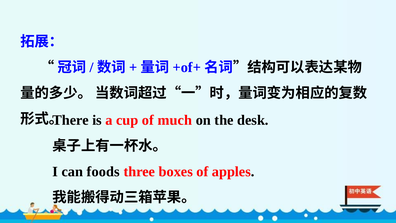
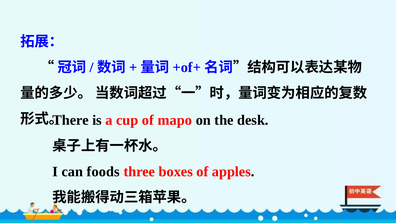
much: much -> mapo
